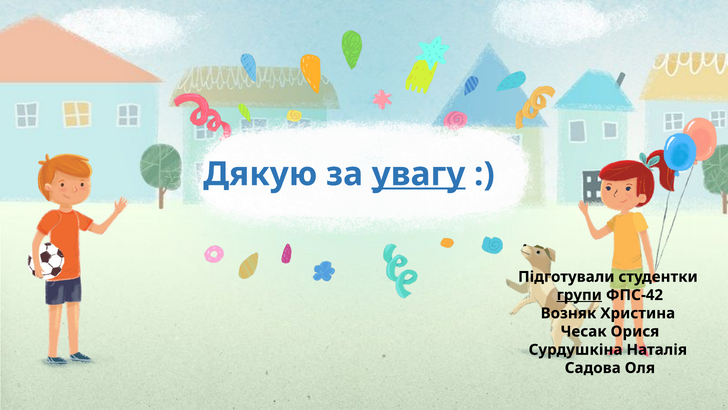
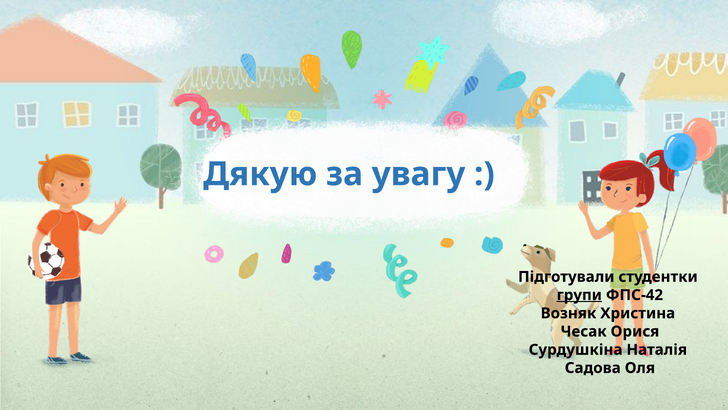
увагу underline: present -> none
